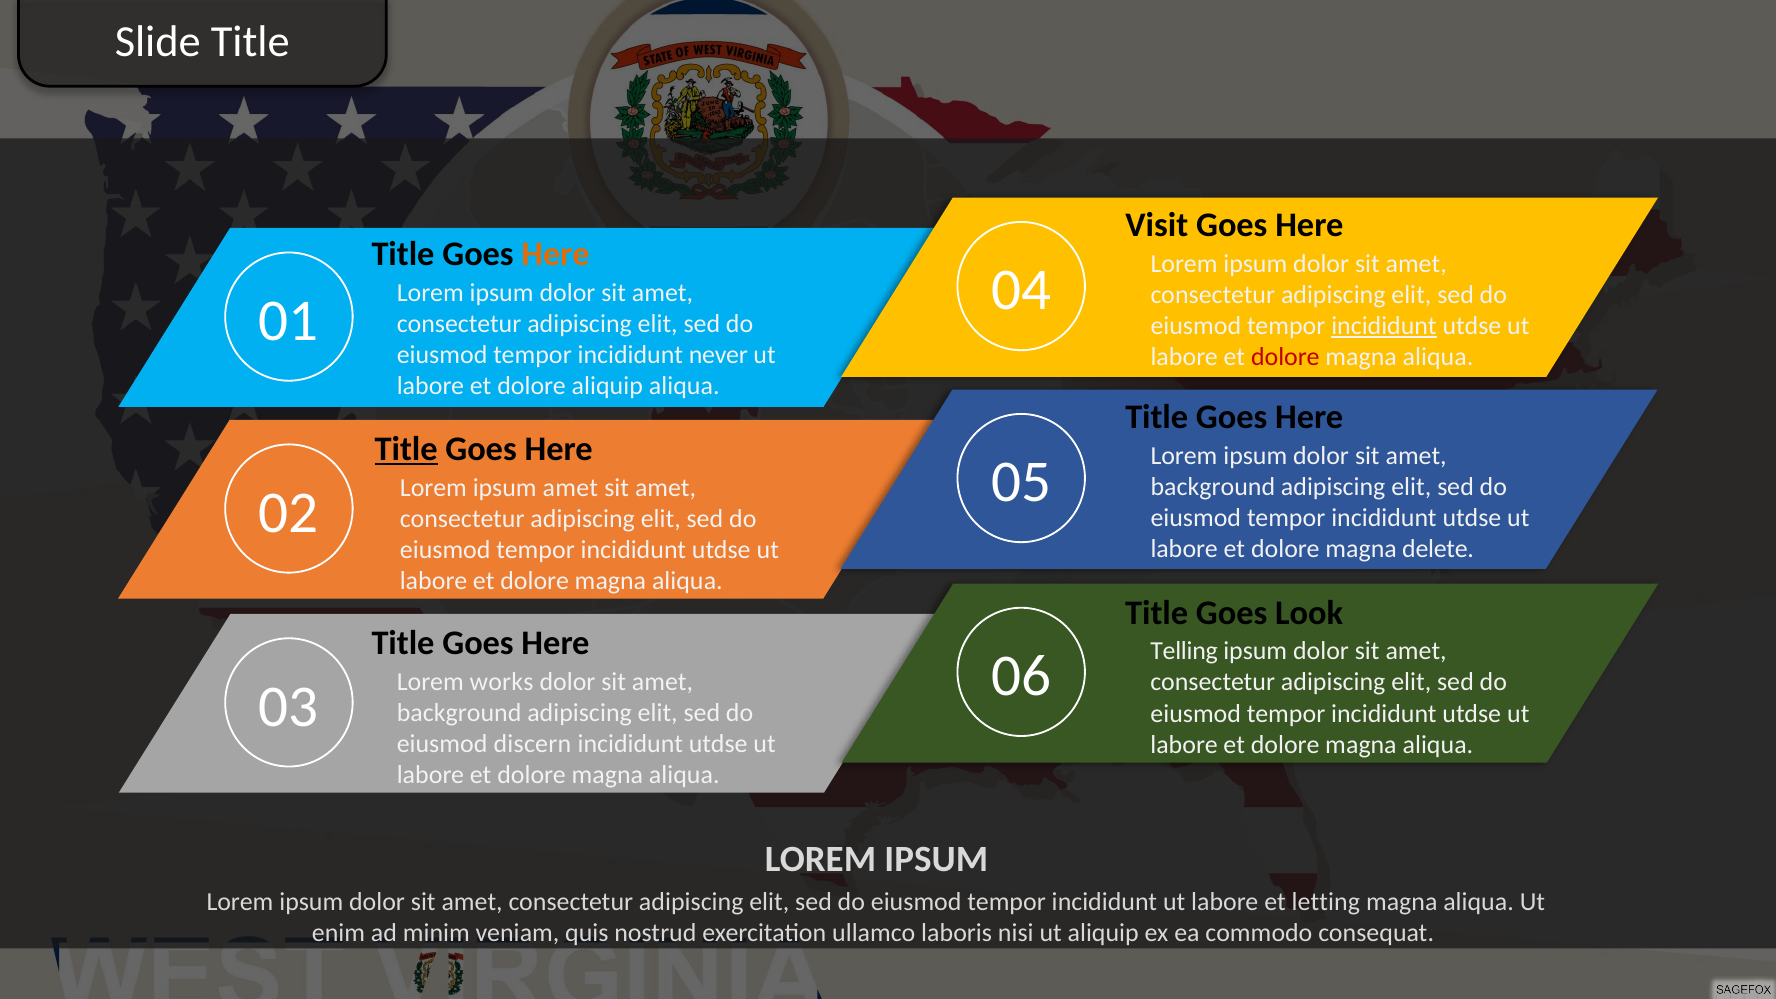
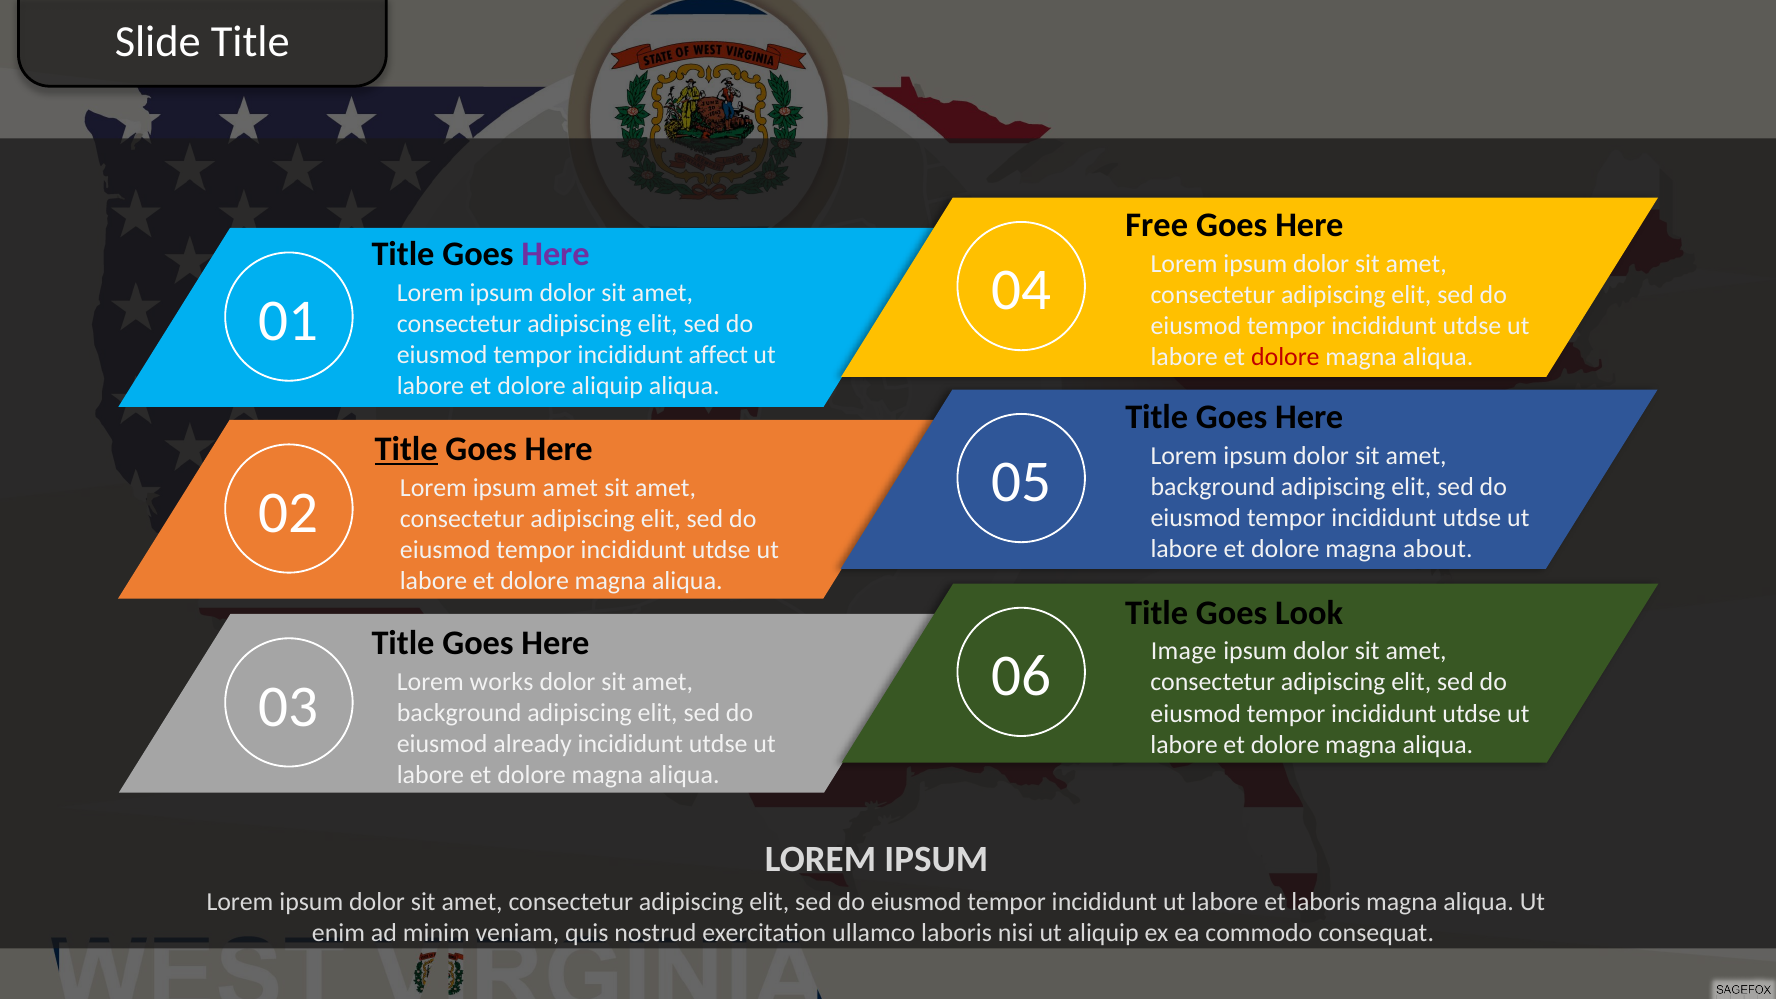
Visit: Visit -> Free
Here at (556, 254) colour: orange -> purple
incididunt at (1384, 326) underline: present -> none
never: never -> affect
delete: delete -> about
Telling: Telling -> Image
discern: discern -> already
et letting: letting -> laboris
